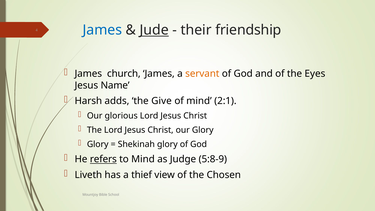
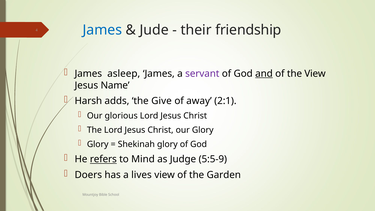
Jude underline: present -> none
church: church -> asleep
servant colour: orange -> purple
and underline: none -> present
the Eyes: Eyes -> View
of mind: mind -> away
5:8-9: 5:8-9 -> 5:5-9
Liveth: Liveth -> Doers
thief: thief -> lives
Chosen: Chosen -> Garden
